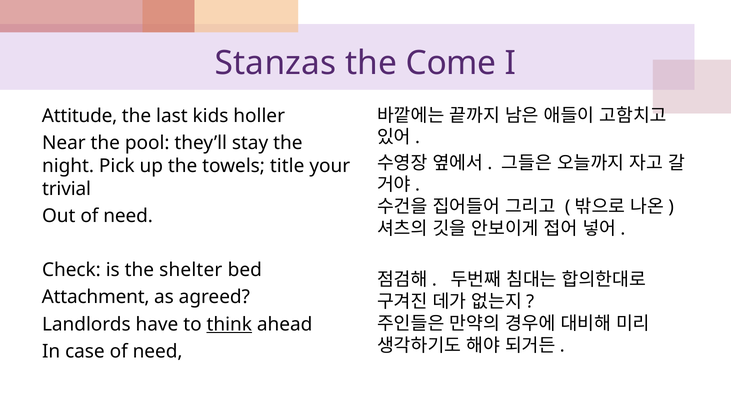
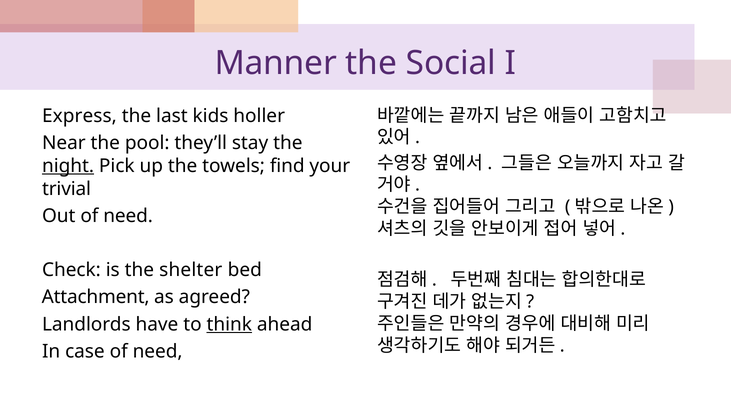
Stanzas: Stanzas -> Manner
Come: Come -> Social
Attitude: Attitude -> Express
night underline: none -> present
title: title -> find
